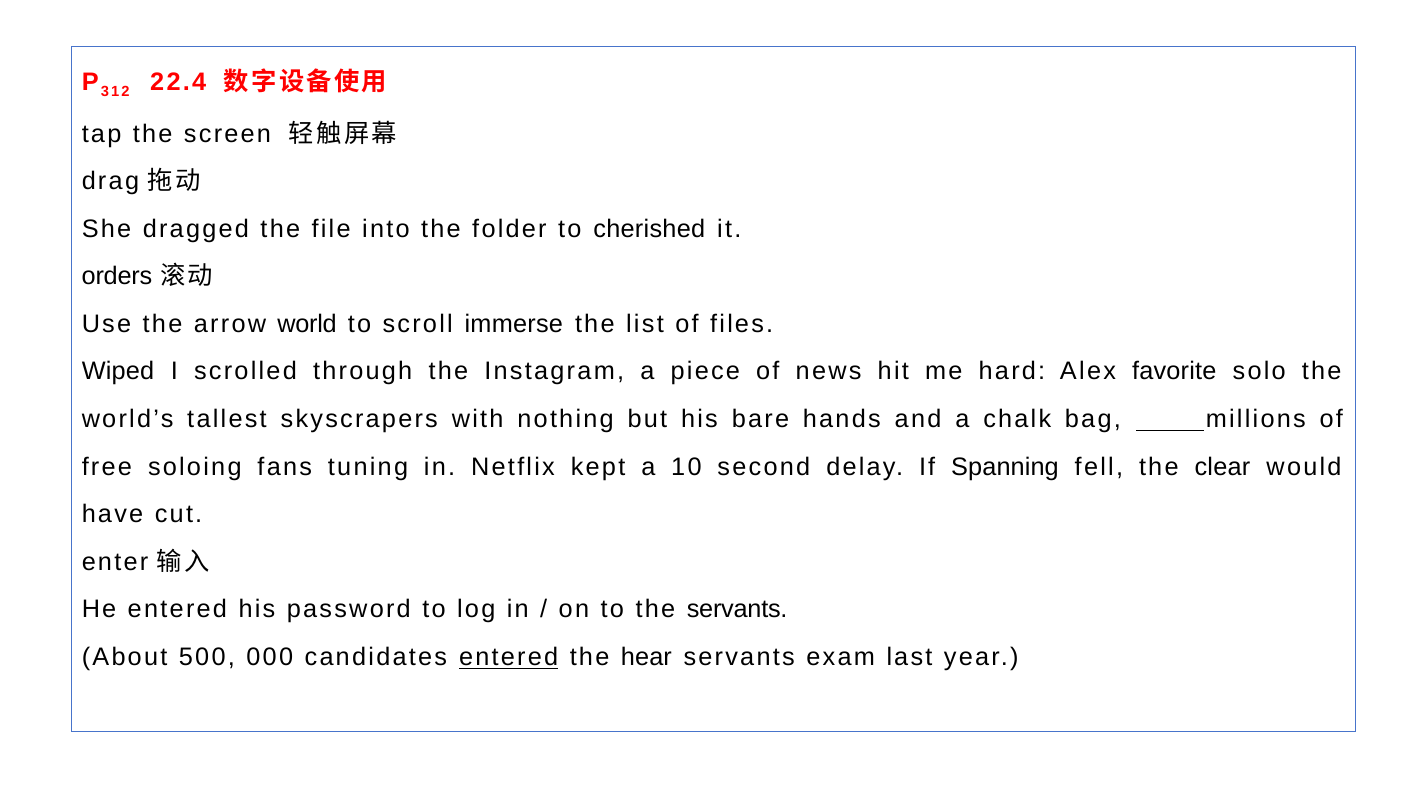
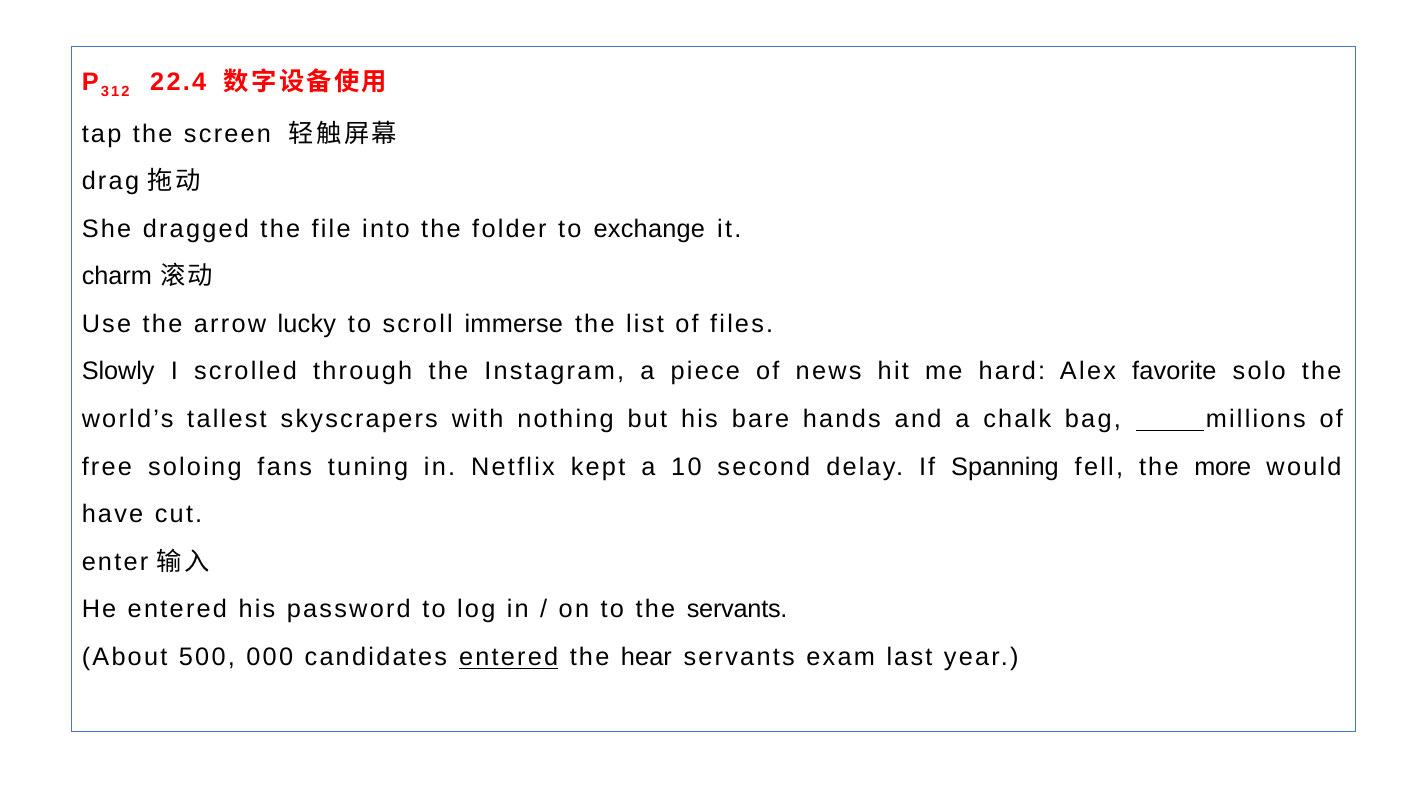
cherished: cherished -> exchange
orders: orders -> charm
world: world -> lucky
Wiped: Wiped -> Slowly
clear: clear -> more
